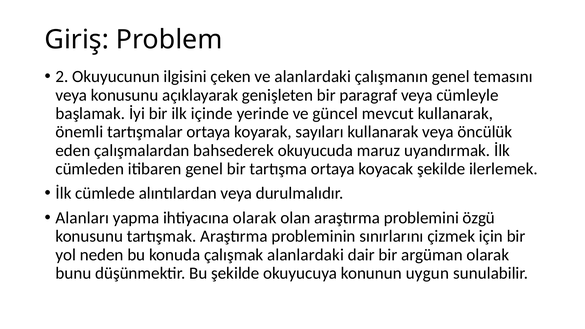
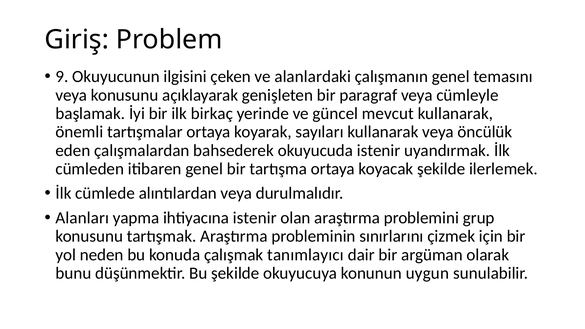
2: 2 -> 9
içinde: içinde -> birkaç
okuyucuda maruz: maruz -> istenir
ihtiyacına olarak: olarak -> istenir
özgü: özgü -> grup
çalışmak alanlardaki: alanlardaki -> tanımlayıcı
